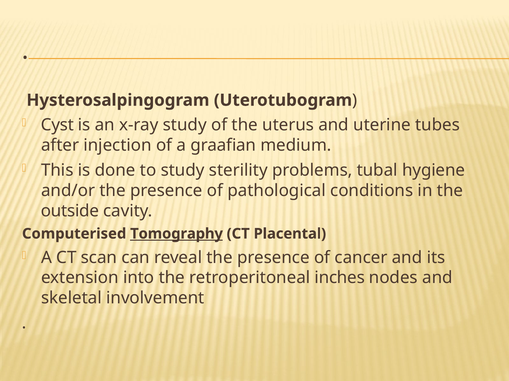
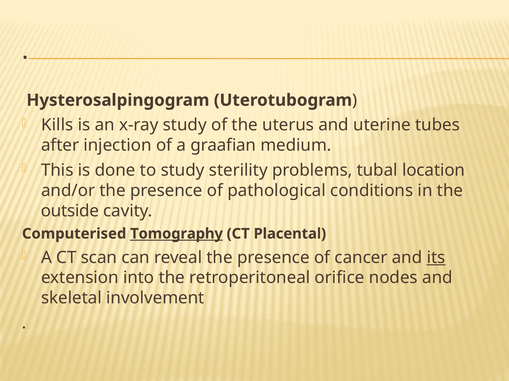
Cyst: Cyst -> Kills
hygiene: hygiene -> location
its underline: none -> present
inches: inches -> orifice
